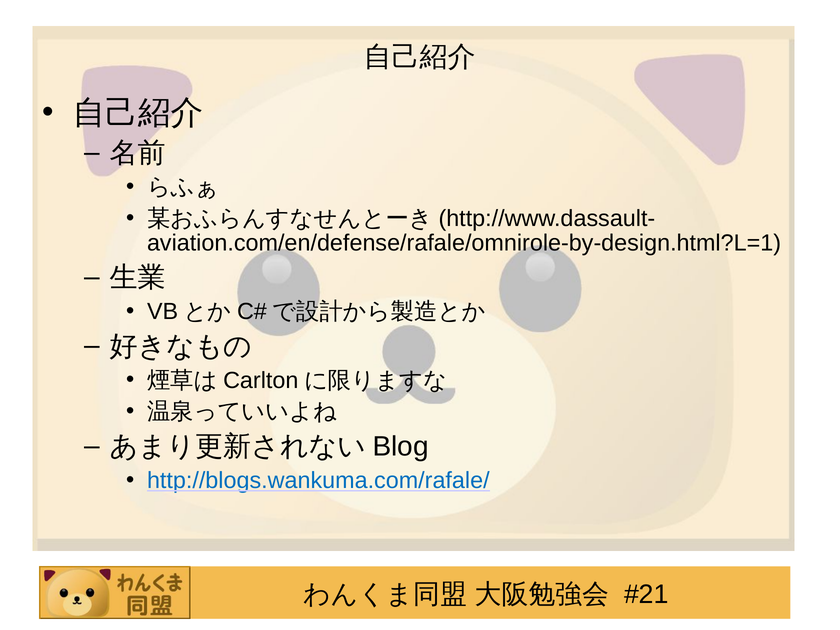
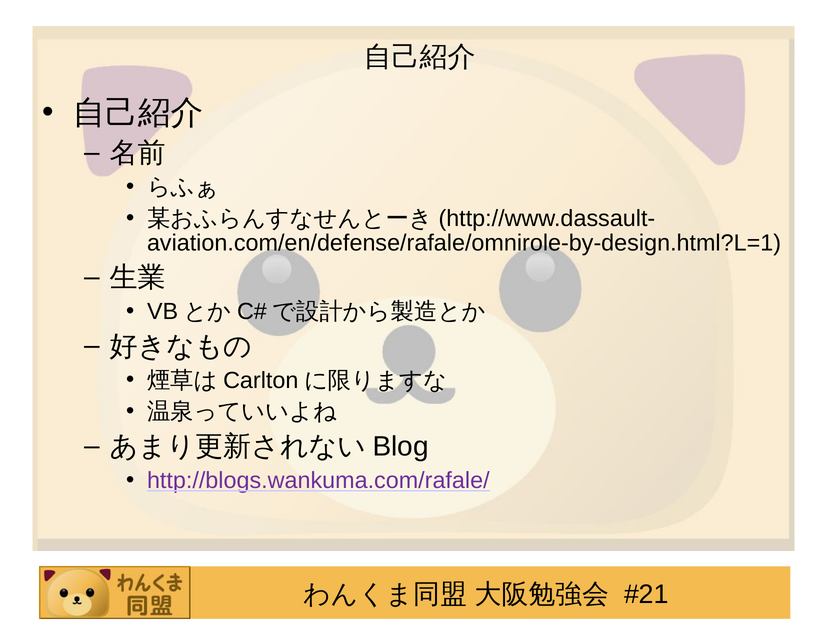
http://blogs.wankuma.com/rafale/ colour: blue -> purple
